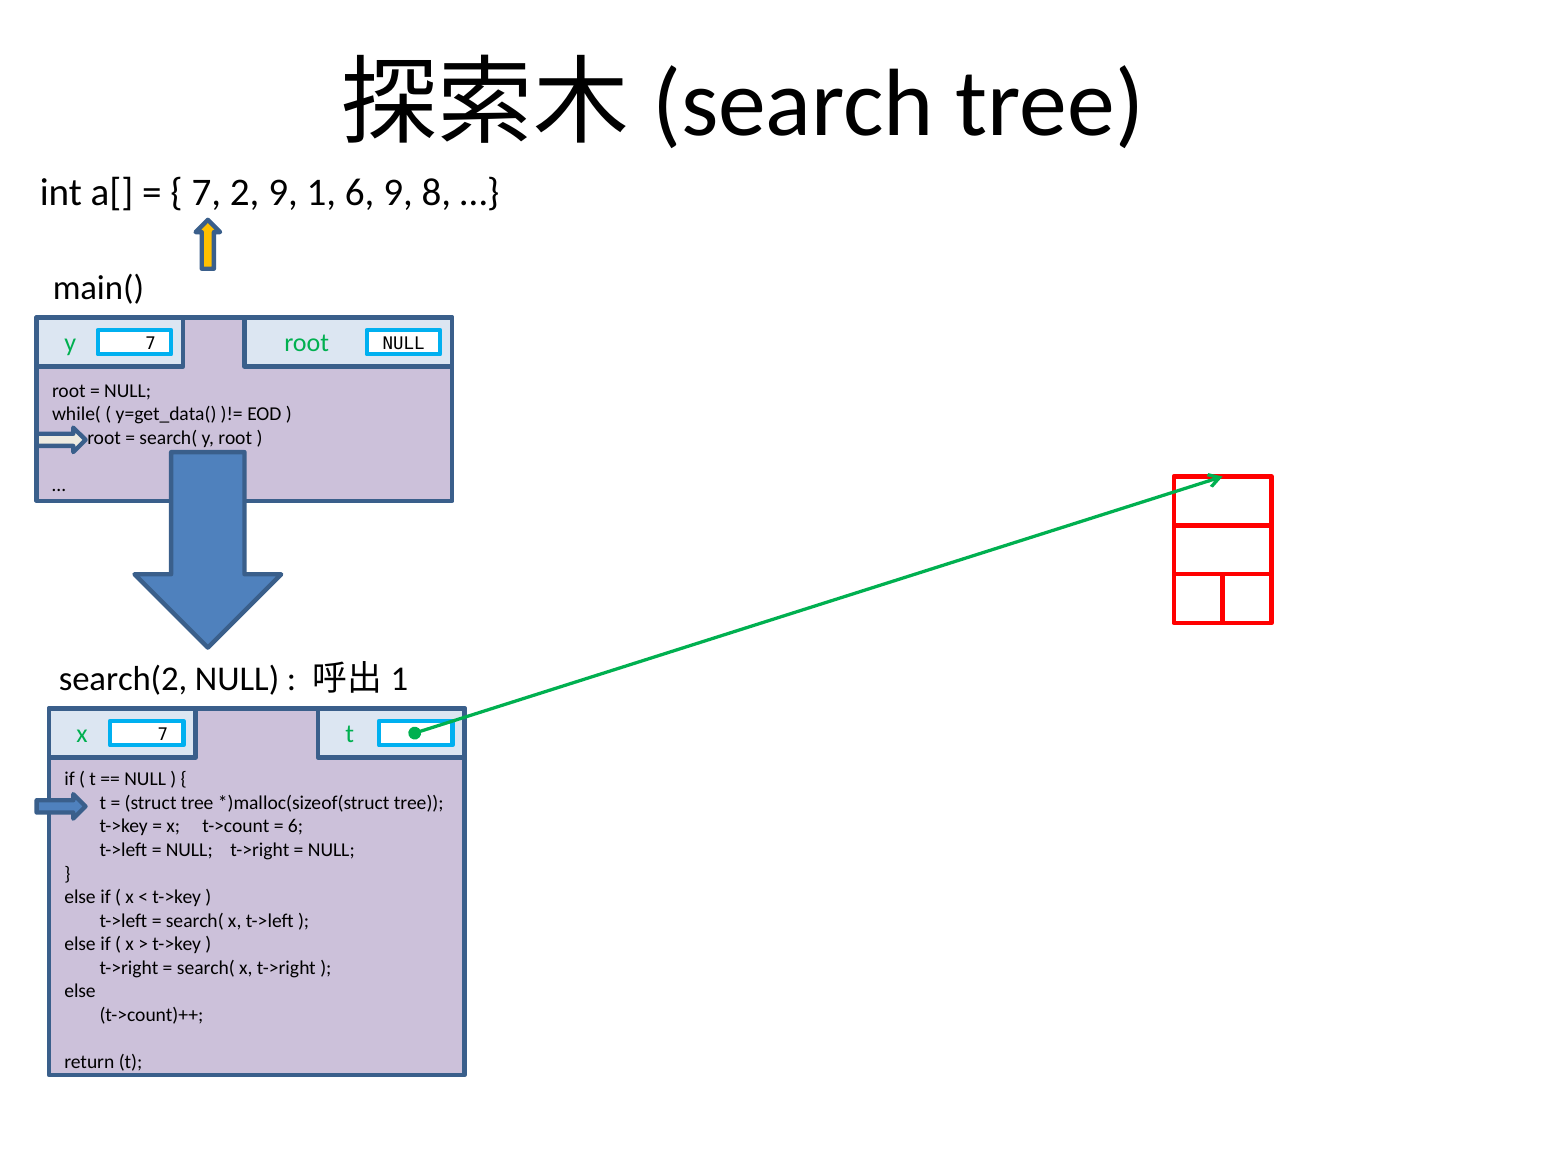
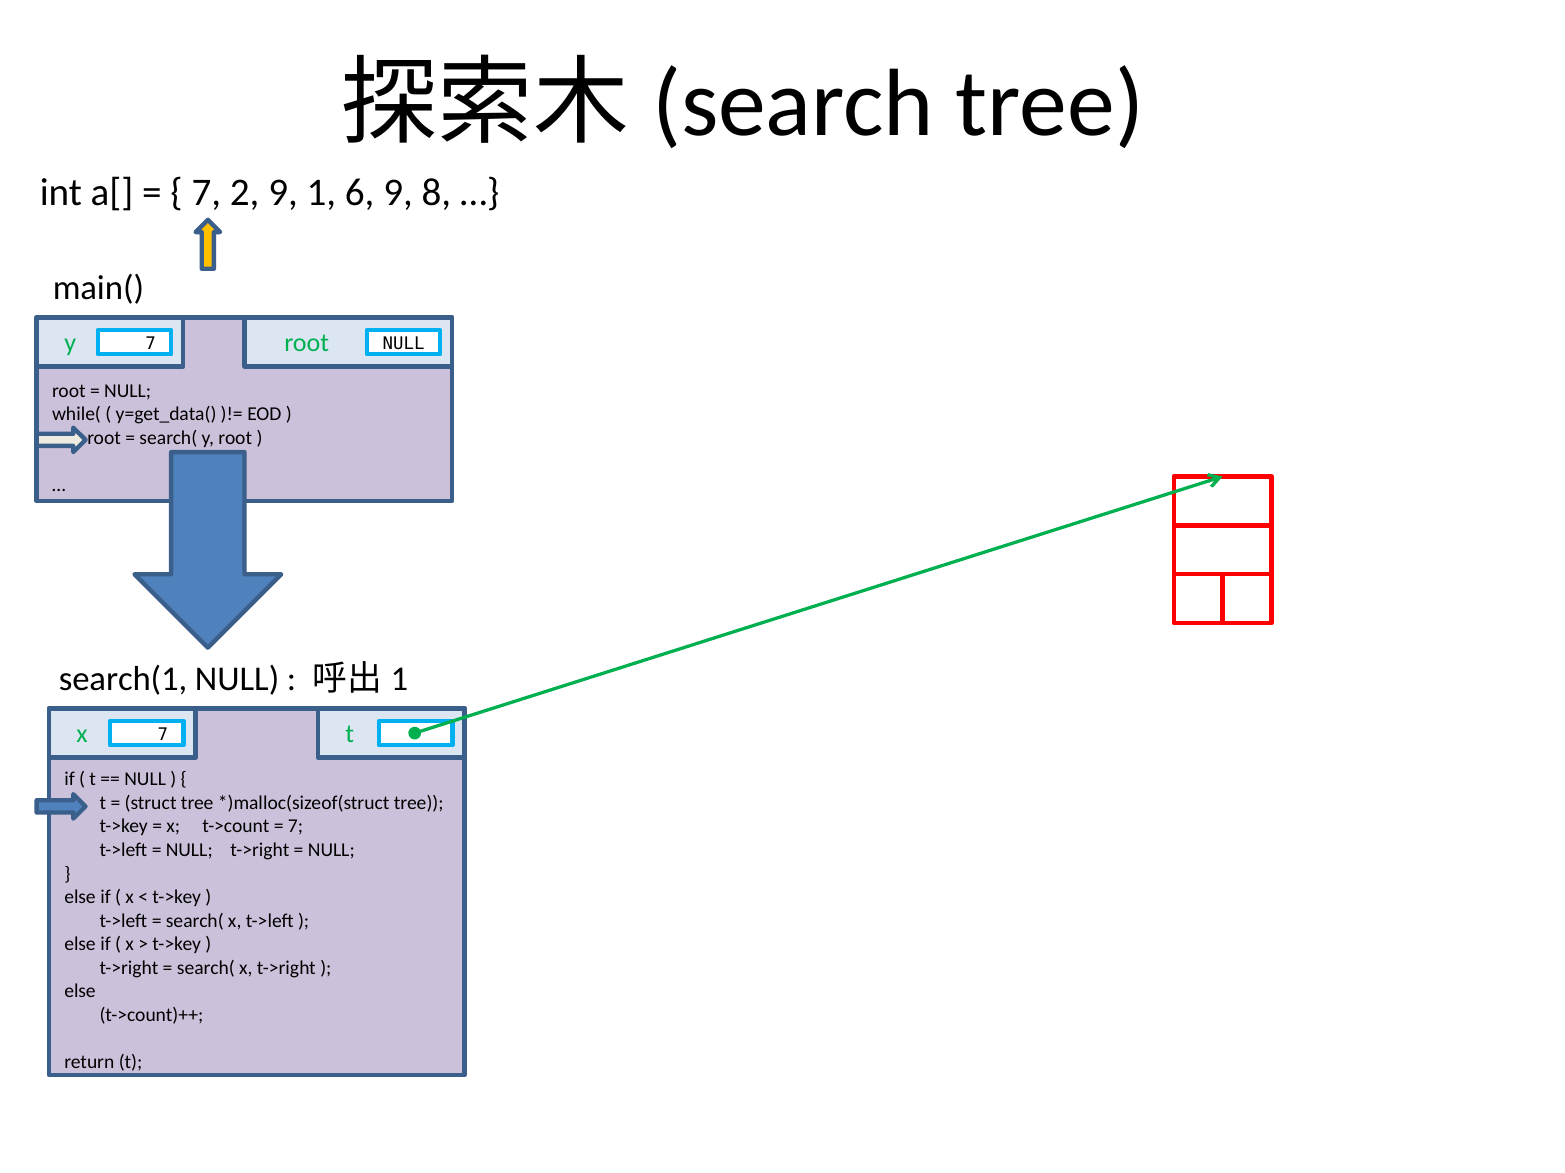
search(2: search(2 -> search(1
6 at (296, 827): 6 -> 7
